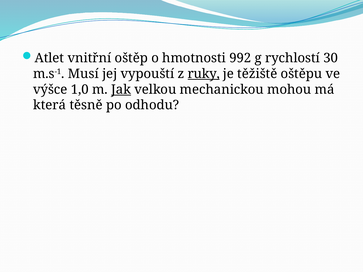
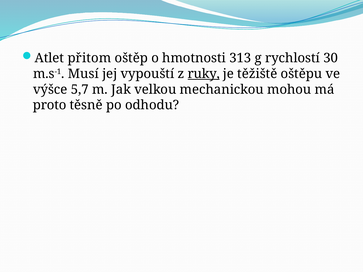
vnitřní: vnitřní -> přitom
992: 992 -> 313
1,0: 1,0 -> 5,7
Jak underline: present -> none
která: která -> proto
